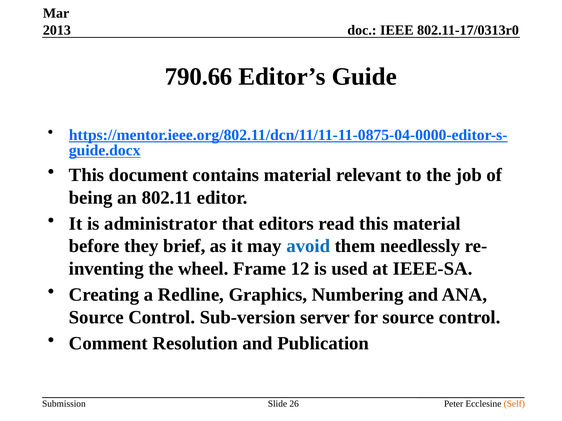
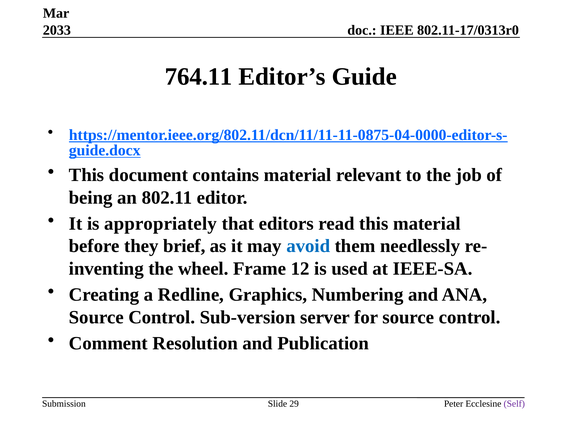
2013: 2013 -> 2033
790.66: 790.66 -> 764.11
administrator: administrator -> appropriately
26: 26 -> 29
Self colour: orange -> purple
